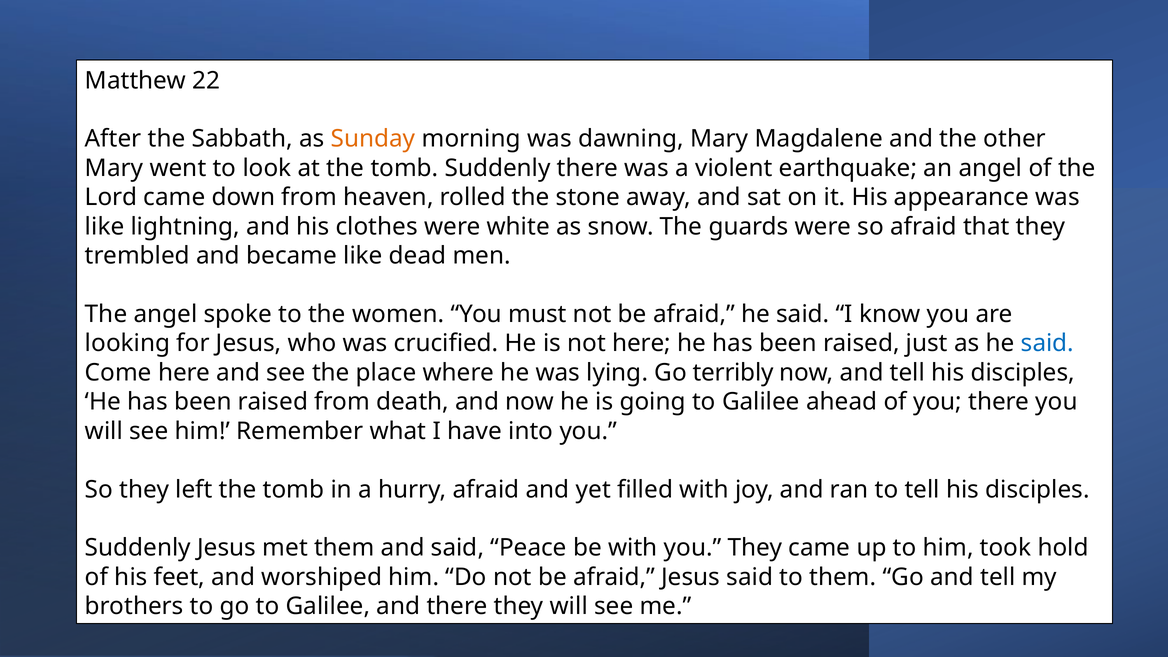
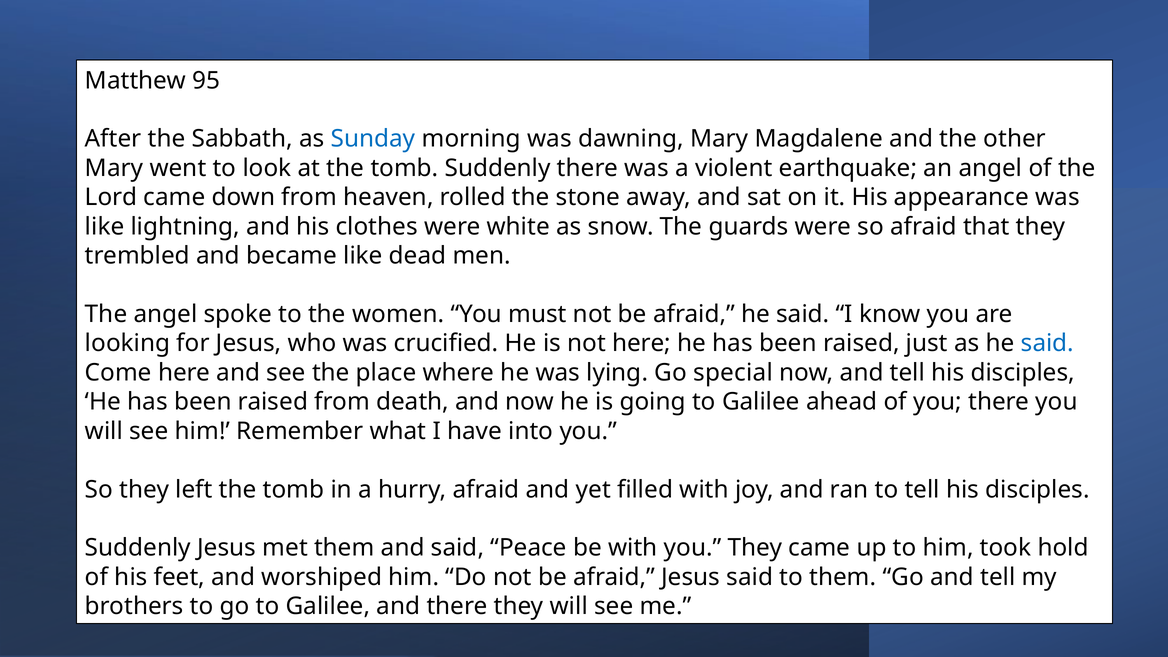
22: 22 -> 95
Sunday colour: orange -> blue
terribly: terribly -> special
